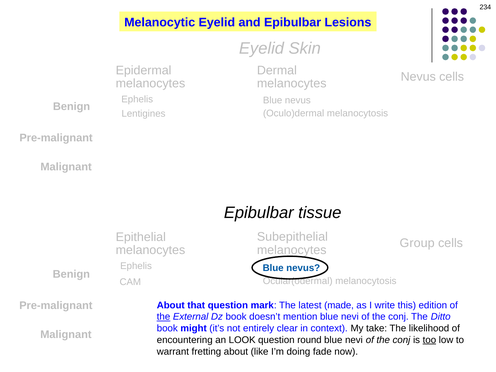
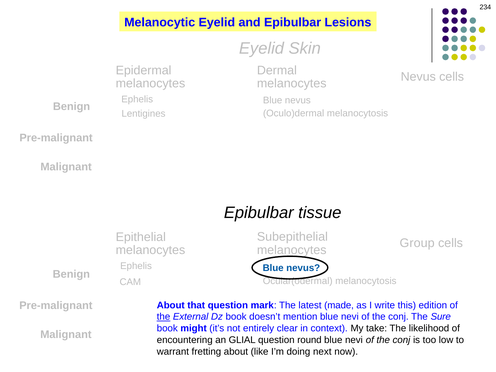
Ditto: Ditto -> Sure
LOOK: LOOK -> GLIAL
too underline: present -> none
fade: fade -> next
